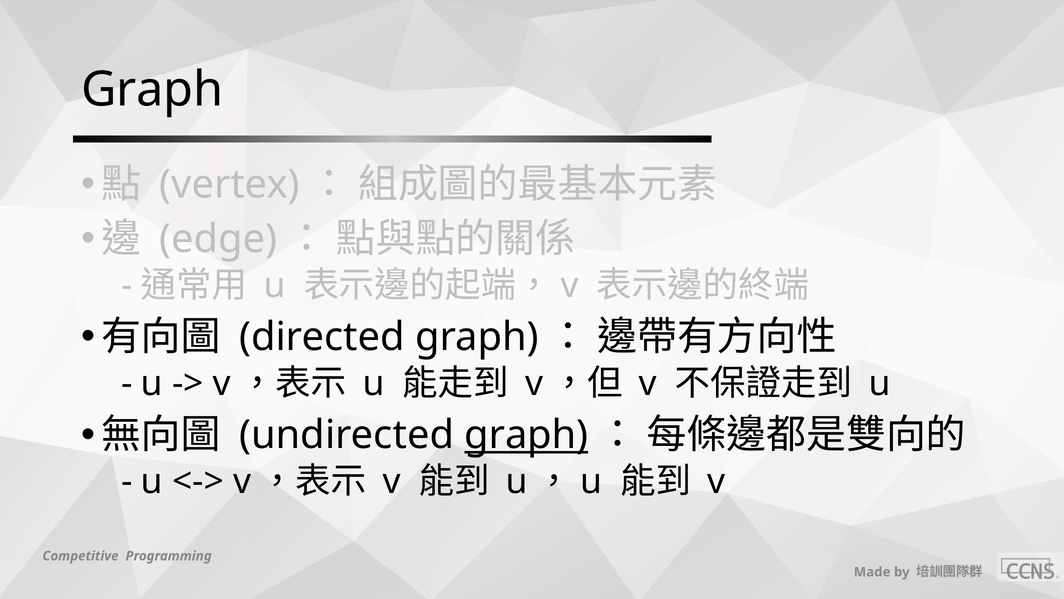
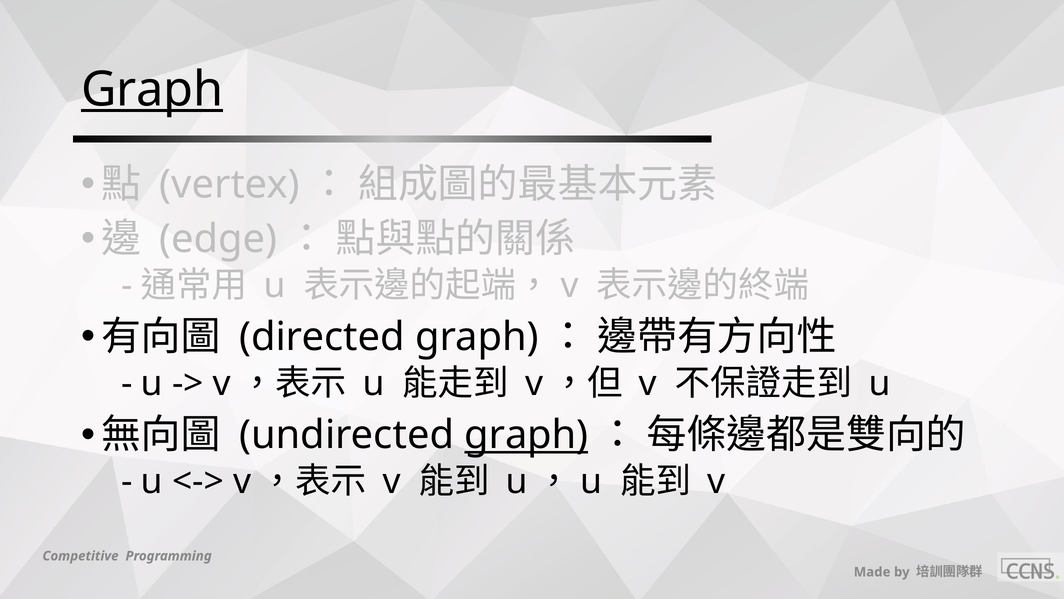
Graph at (152, 89) underline: none -> present
